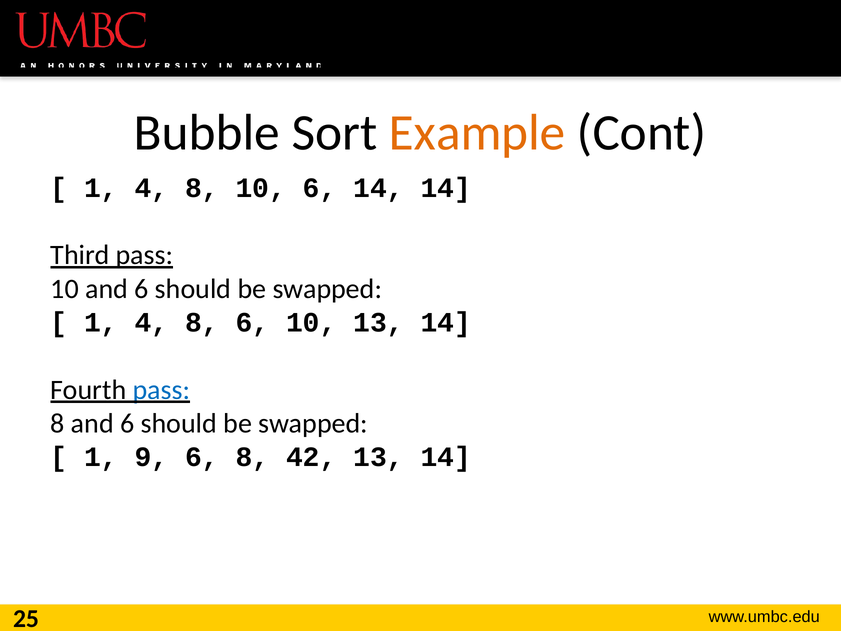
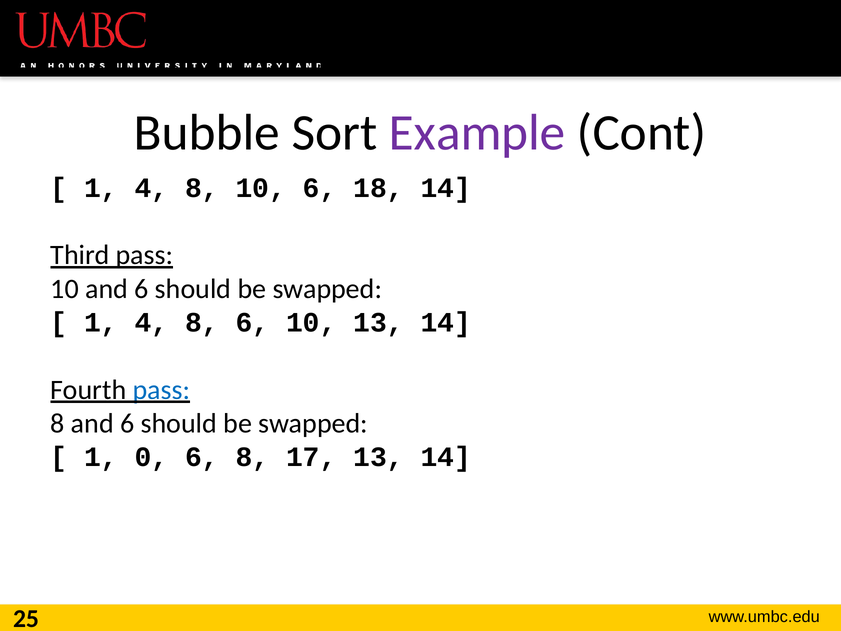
Example colour: orange -> purple
6 14: 14 -> 18
9: 9 -> 0
42: 42 -> 17
